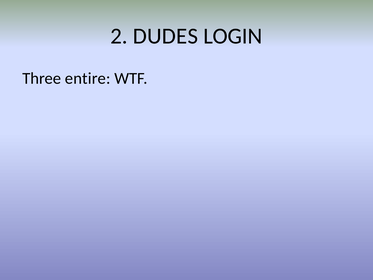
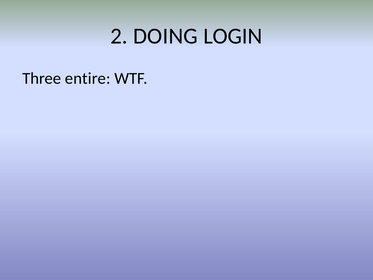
DUDES: DUDES -> DOING
